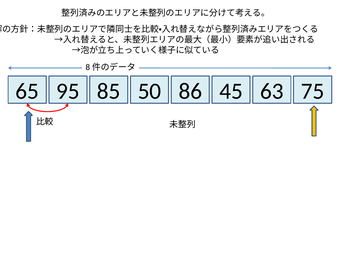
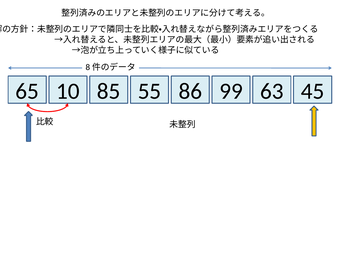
95: 95 -> 10
50: 50 -> 55
45: 45 -> 99
75: 75 -> 45
